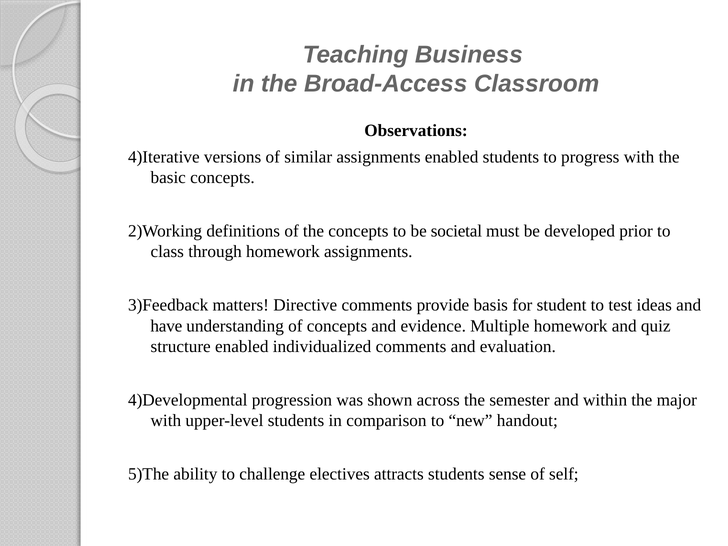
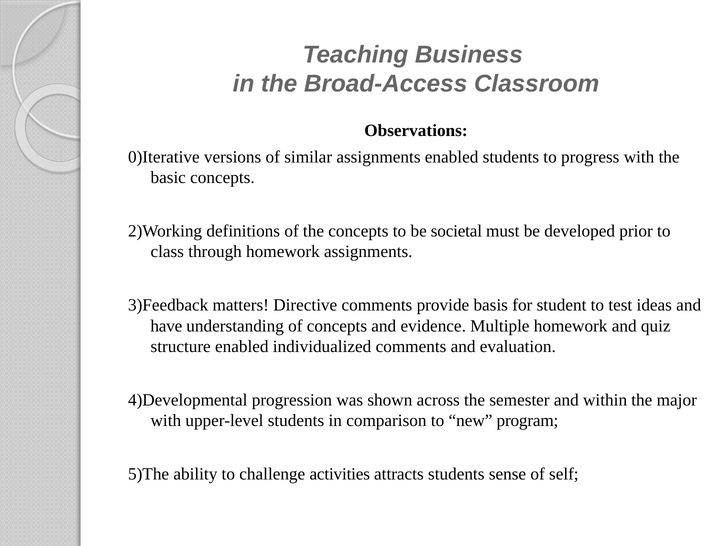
4)Iterative: 4)Iterative -> 0)Iterative
handout: handout -> program
electives: electives -> activities
